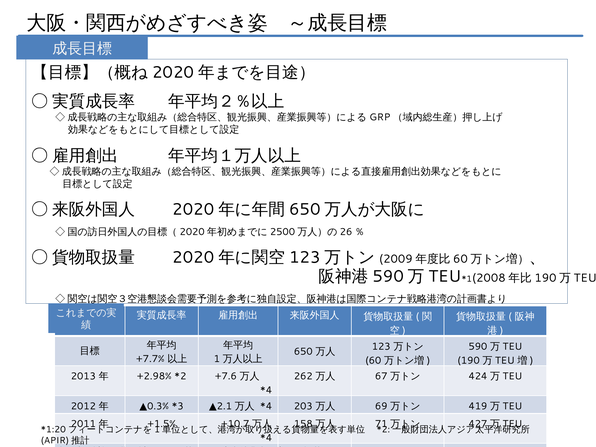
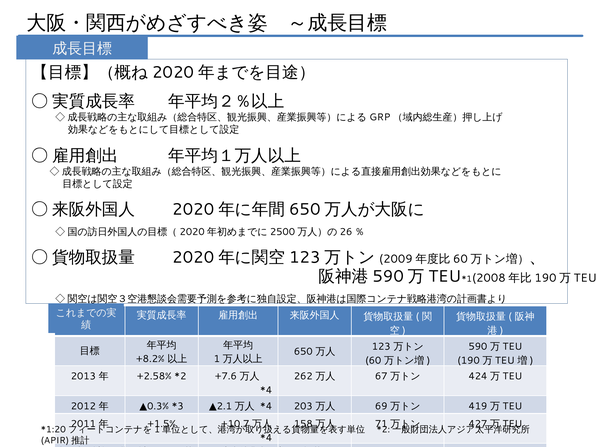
+7.7%: +7.7% -> +8.2%
+2.98%: +2.98% -> +2.58%
